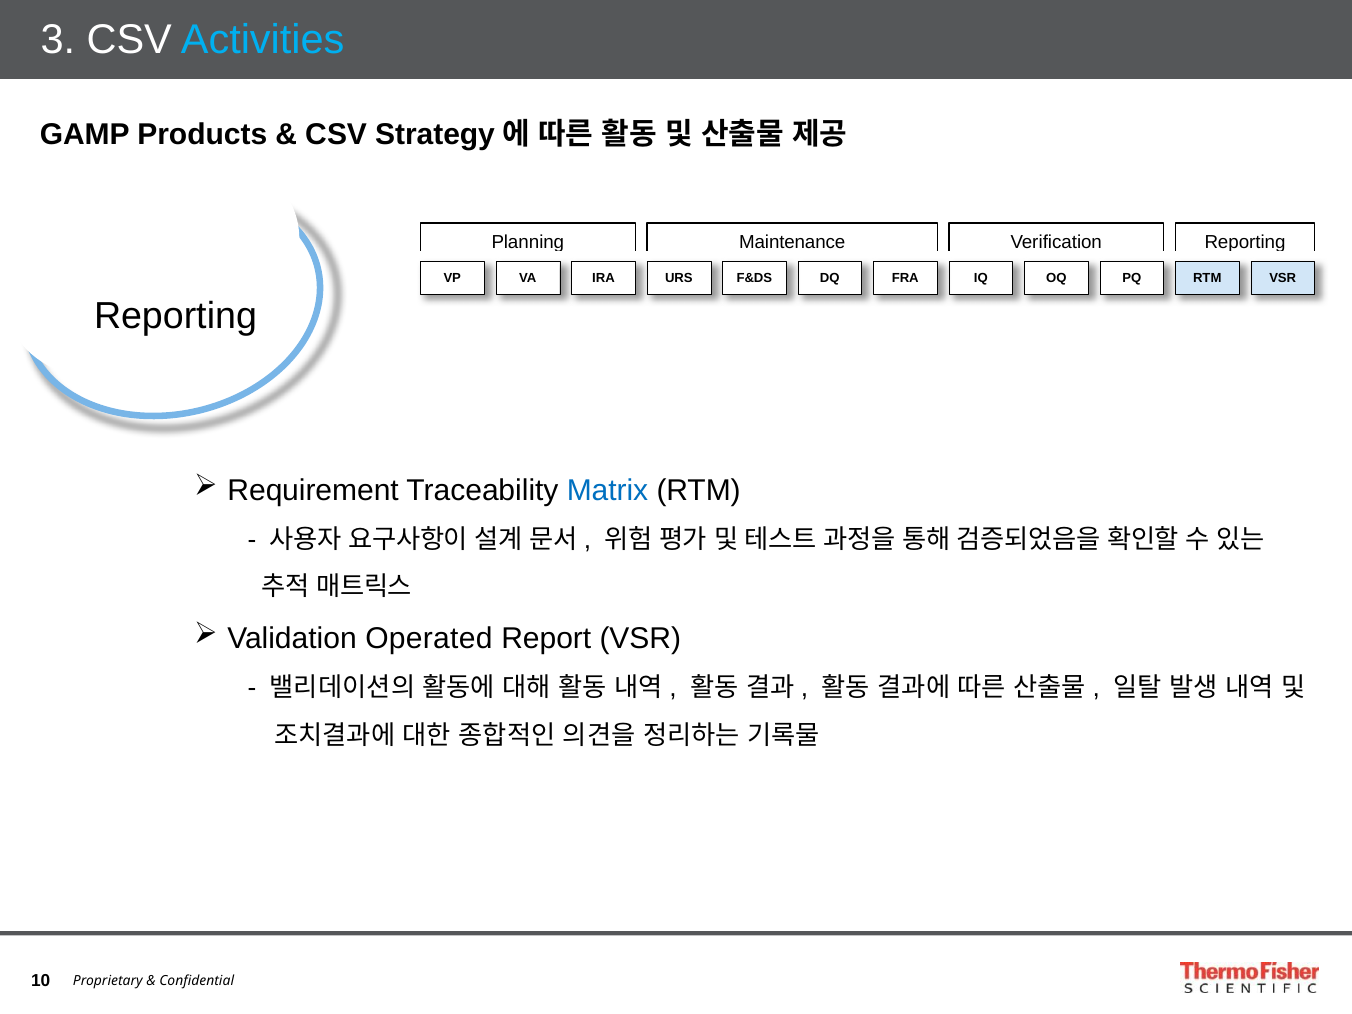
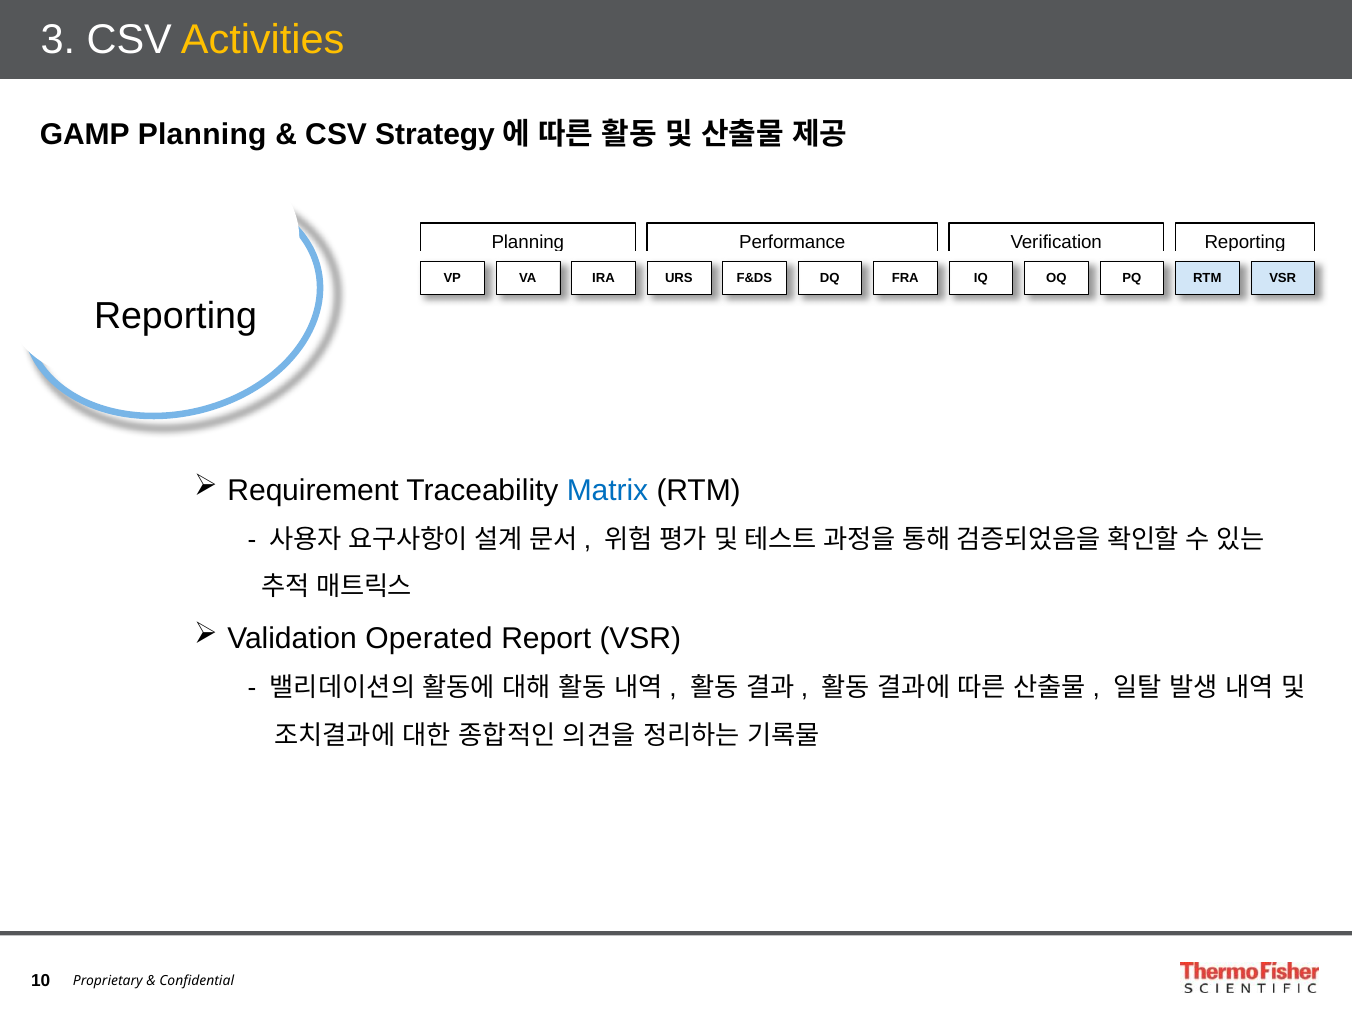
Activities colour: light blue -> yellow
GAMP Products: Products -> Planning
Maintenance: Maintenance -> Performance
